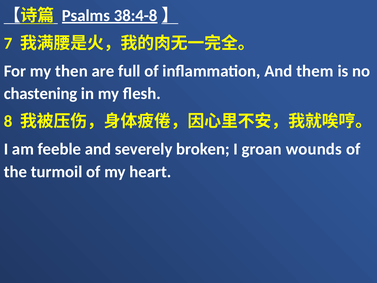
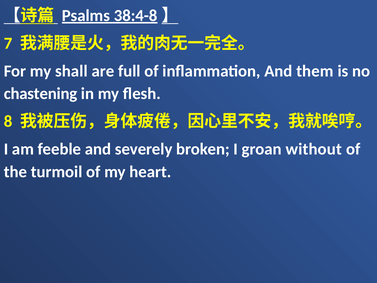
then: then -> shall
wounds: wounds -> without
